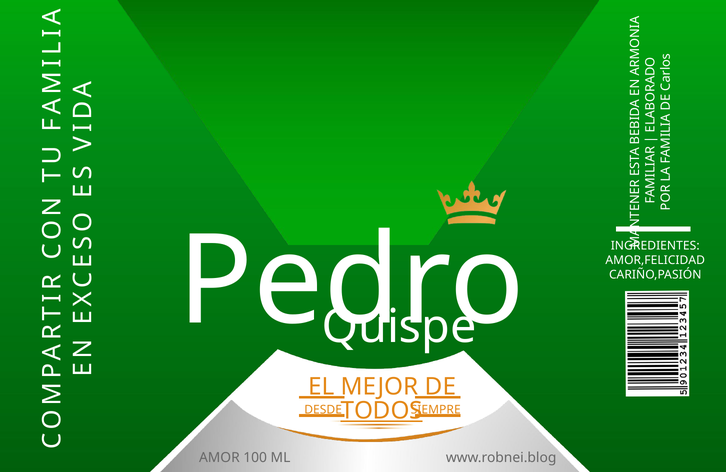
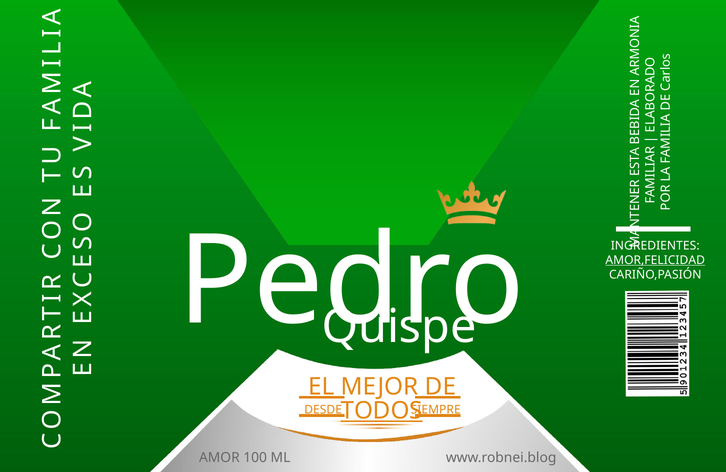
AMOR,FELICIDAD underline: none -> present
